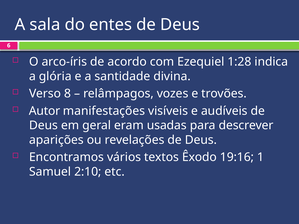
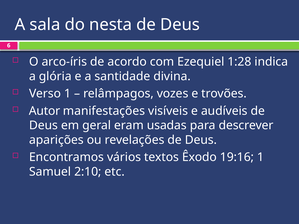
entes: entes -> nesta
Verso 8: 8 -> 1
